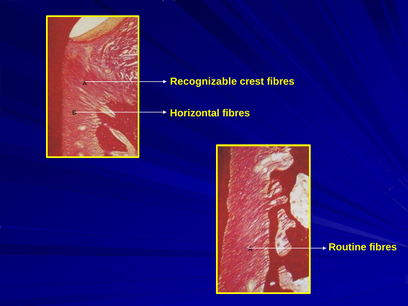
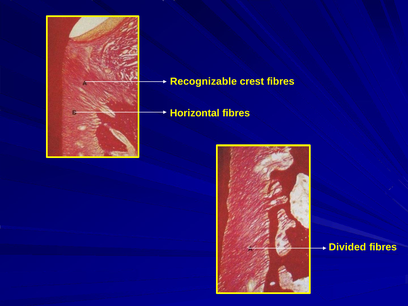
Routine: Routine -> Divided
